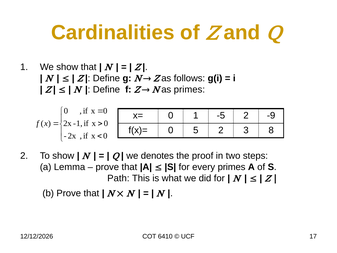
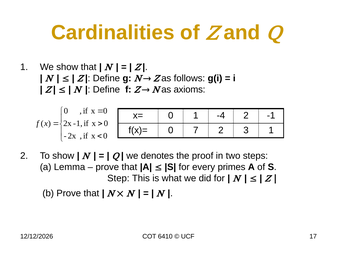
as primes: primes -> axioms
-5: -5 -> -4
-9: -9 -> -1
5: 5 -> 7
3 8: 8 -> 1
Path: Path -> Step
